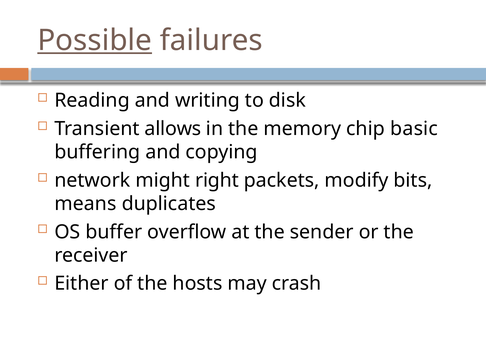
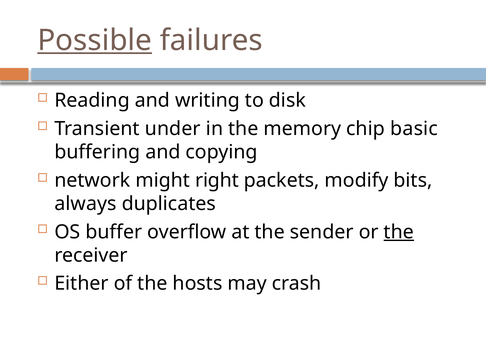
allows: allows -> under
means: means -> always
the at (399, 232) underline: none -> present
